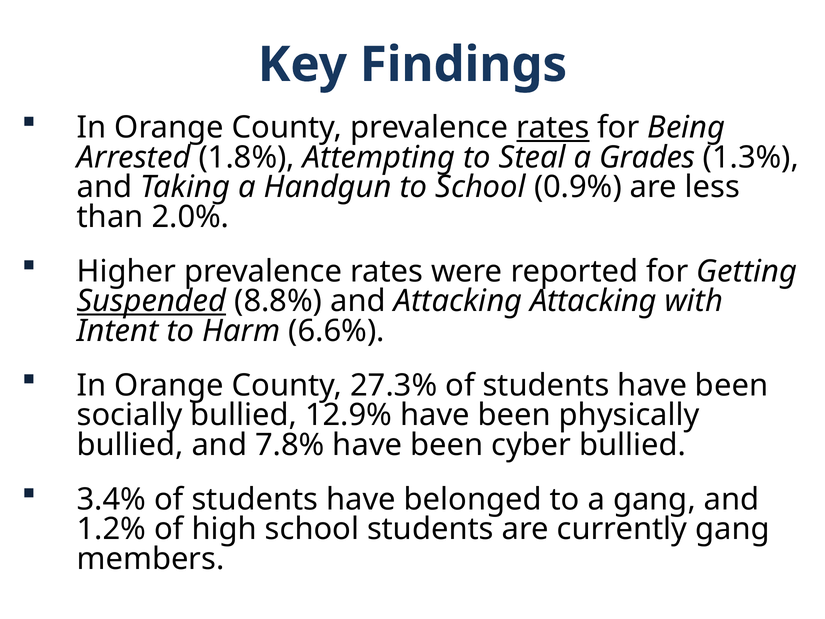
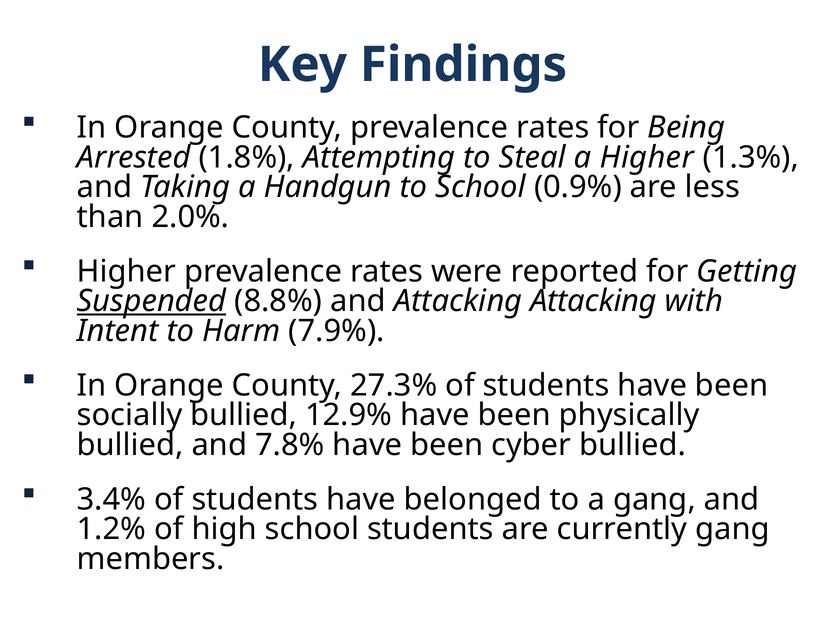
rates at (553, 128) underline: present -> none
a Grades: Grades -> Higher
6.6%: 6.6% -> 7.9%
